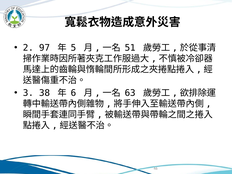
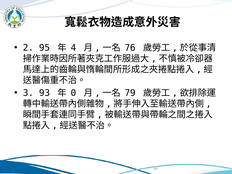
97: 97 -> 95
5: 5 -> 4
51: 51 -> 76
38: 38 -> 93
6: 6 -> 0
63: 63 -> 79
